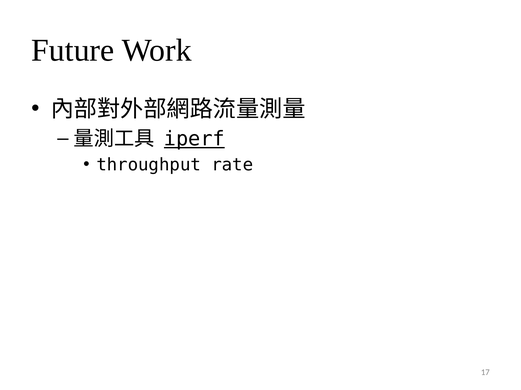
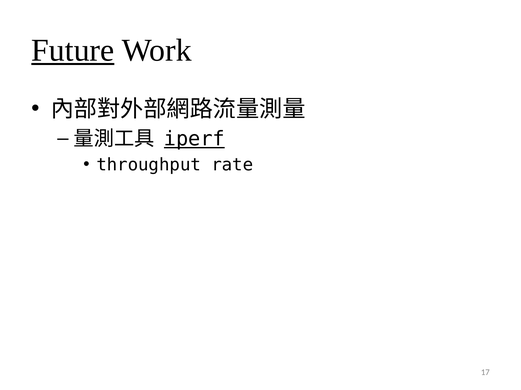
Future underline: none -> present
